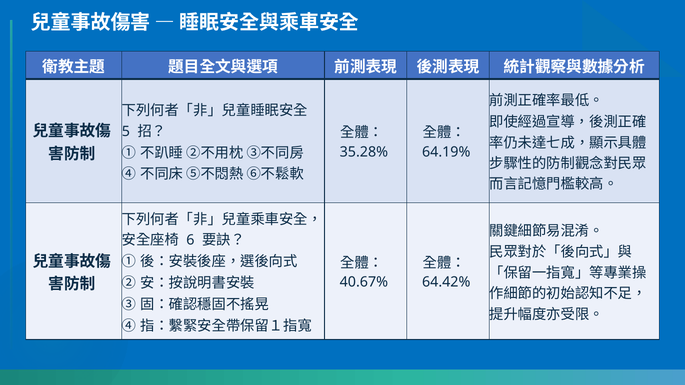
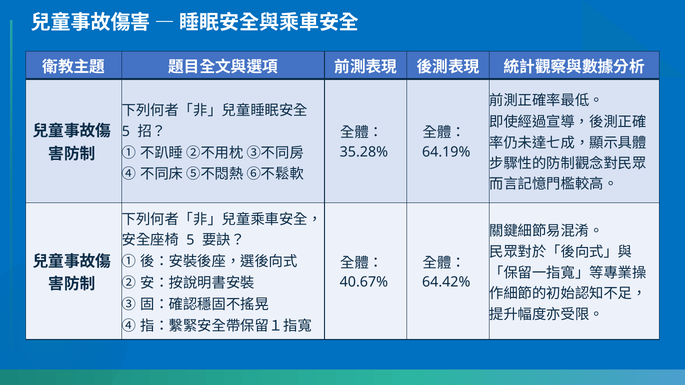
6 at (190, 240): 6 -> 5
